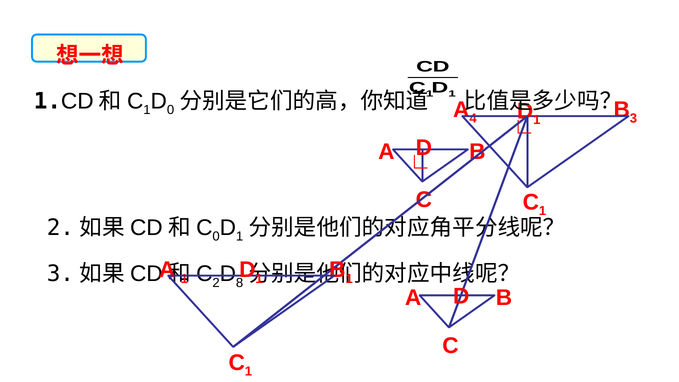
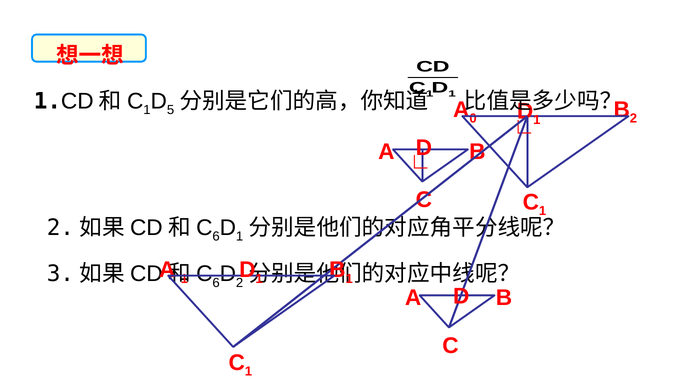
D 0: 0 -> 5
4: 4 -> 0
3 at (633, 118): 3 -> 2
0 at (216, 236): 0 -> 6
2 at (216, 283): 2 -> 6
D 8: 8 -> 2
